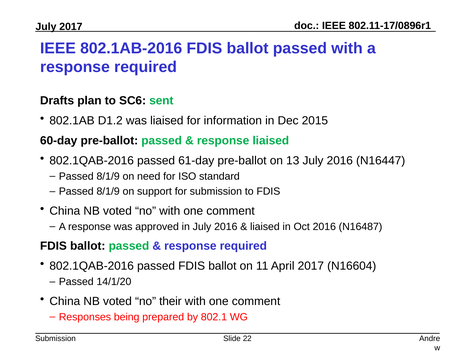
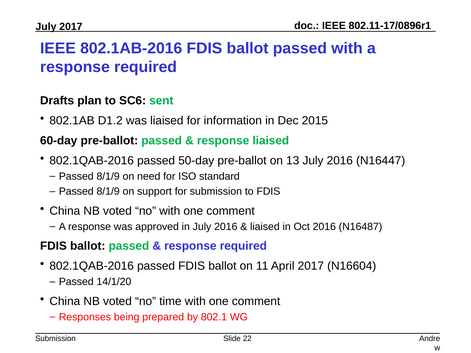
61-day: 61-day -> 50-day
their: their -> time
